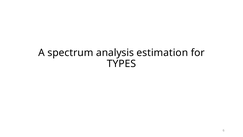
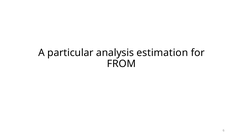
spectrum: spectrum -> particular
TYPES: TYPES -> FROM
